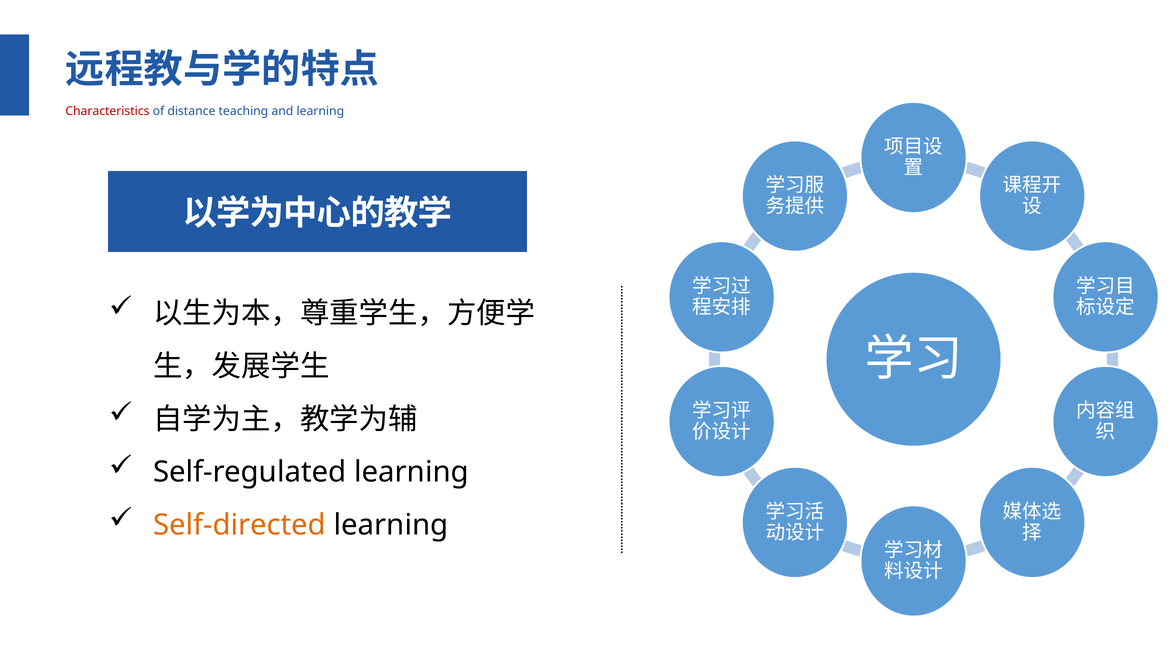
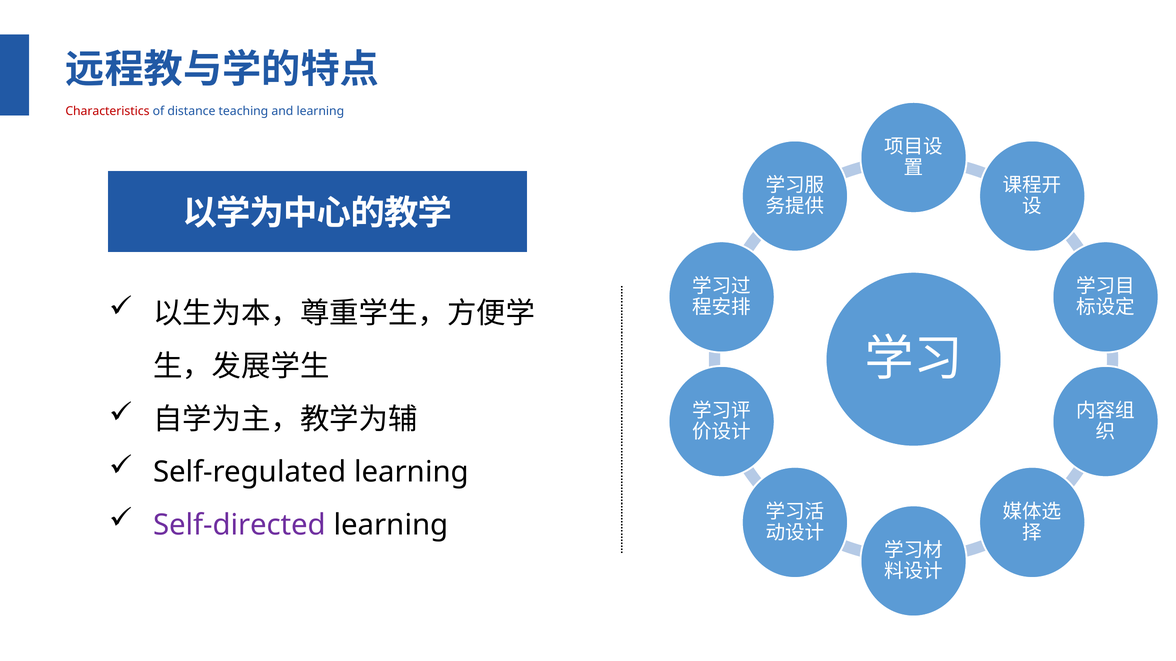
Self-directed colour: orange -> purple
